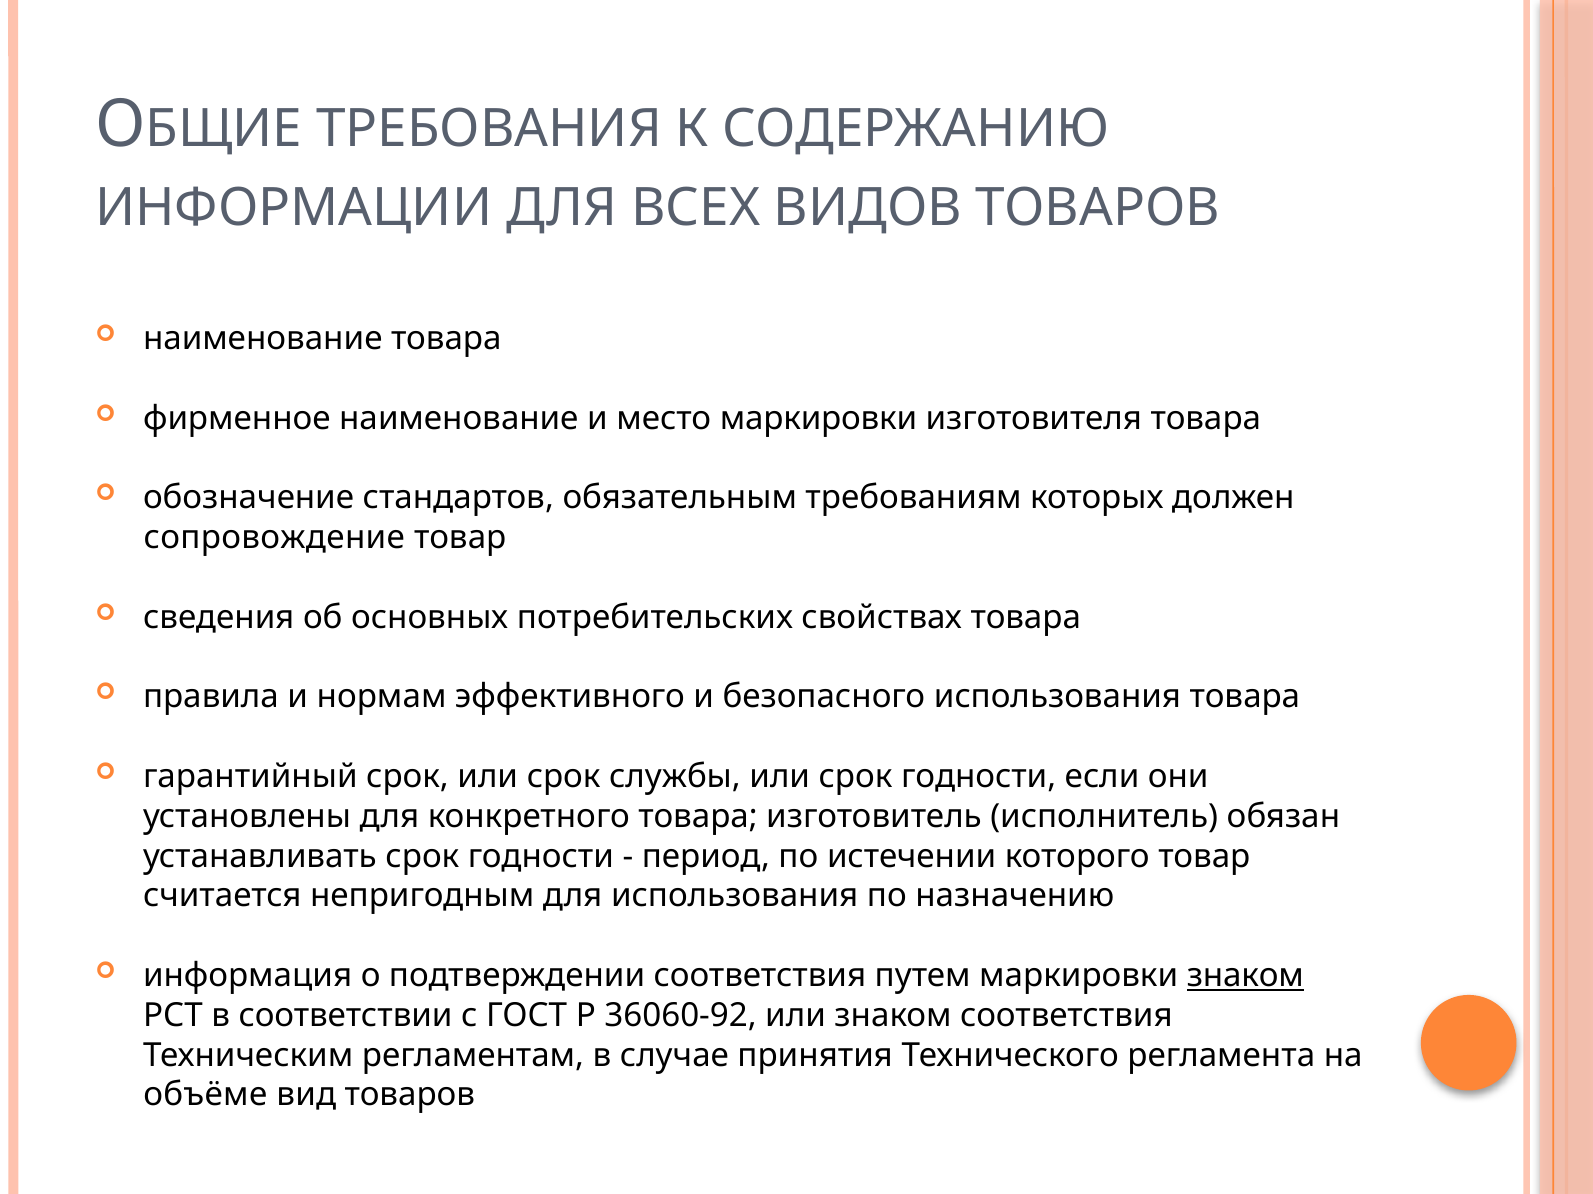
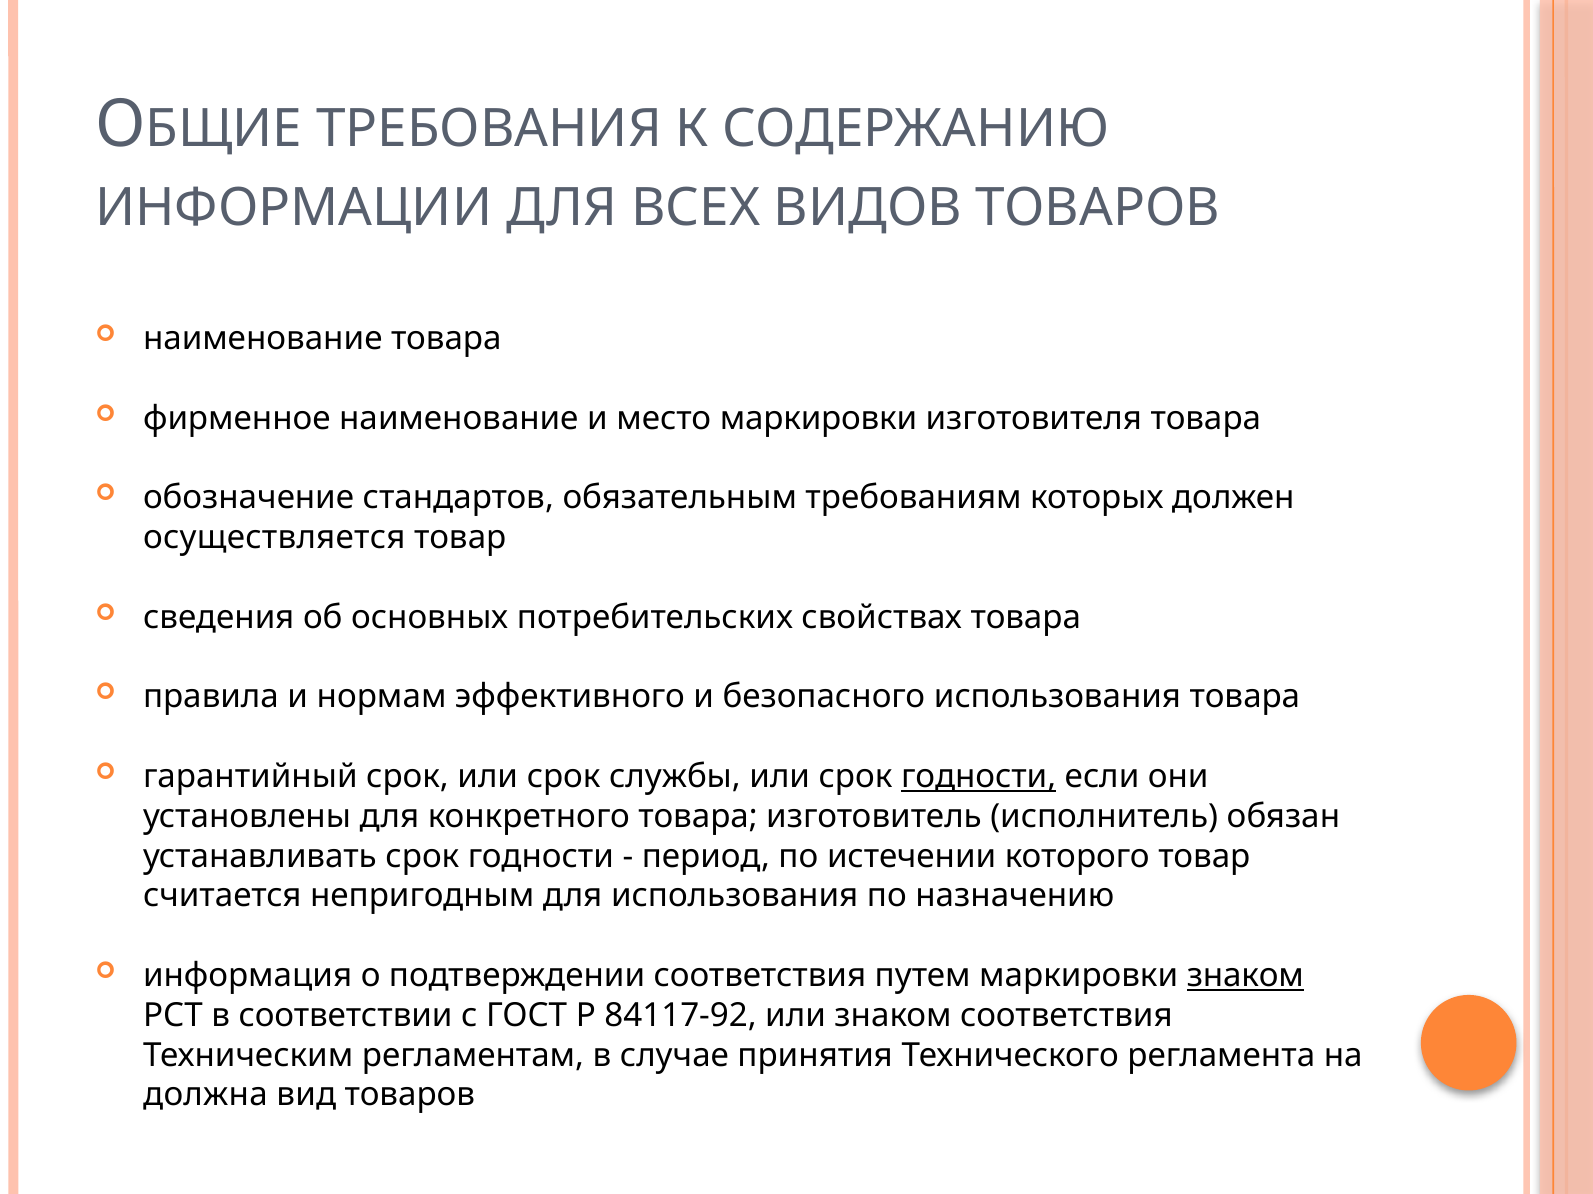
сопровождение: сопровождение -> осуществляется
годности at (979, 777) underline: none -> present
36060-92: 36060-92 -> 84117-92
объёме: объёме -> должна
